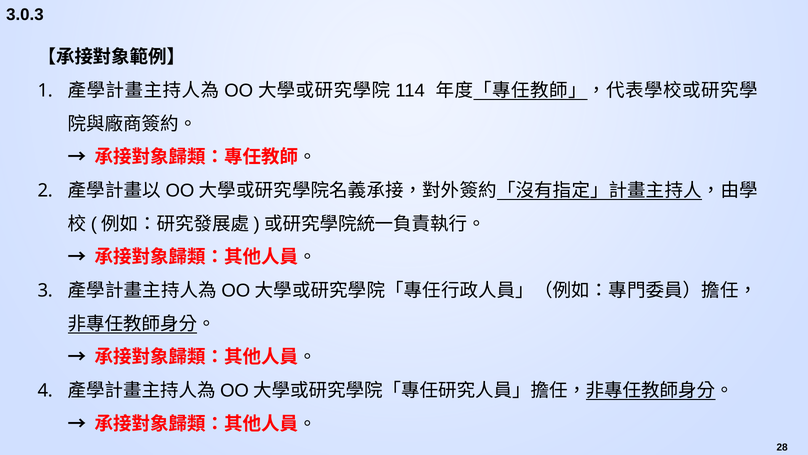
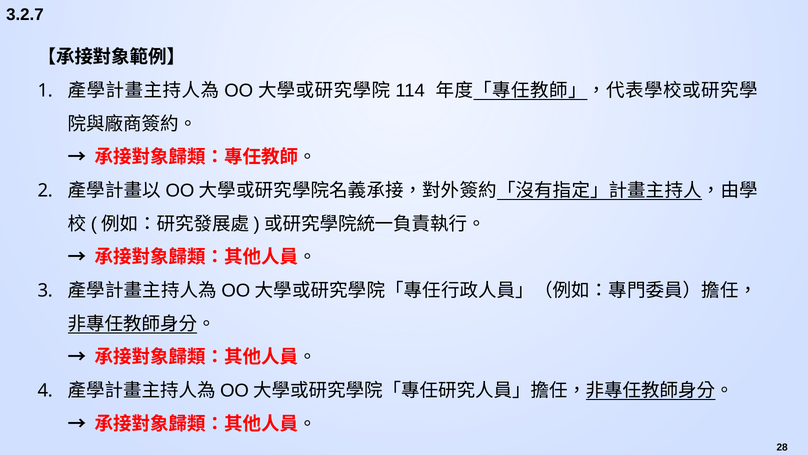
3.0.3: 3.0.3 -> 3.2.7
